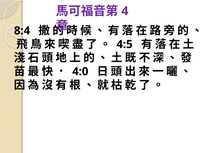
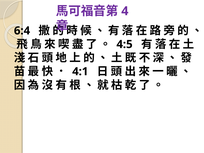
8:4: 8:4 -> 6:4
4:0: 4:0 -> 4:1
